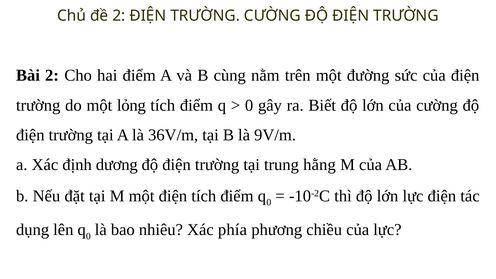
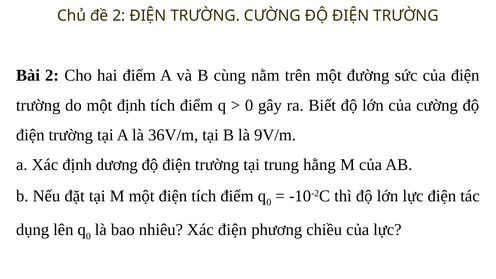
một lỏng: lỏng -> định
Xác phía: phía -> điện
